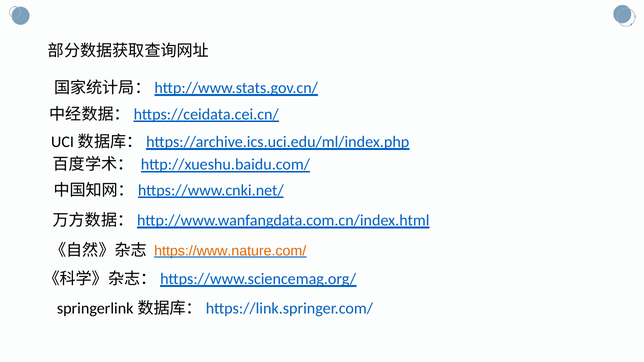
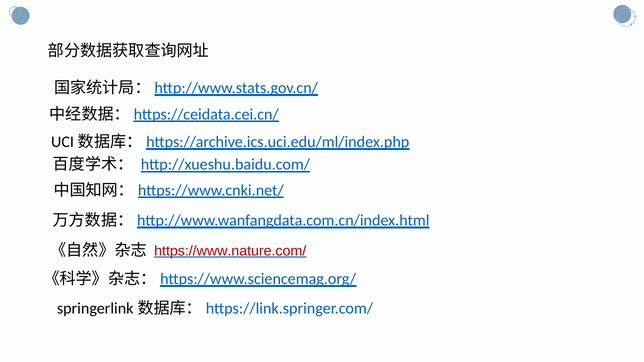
https://www.nature.com/ colour: orange -> red
